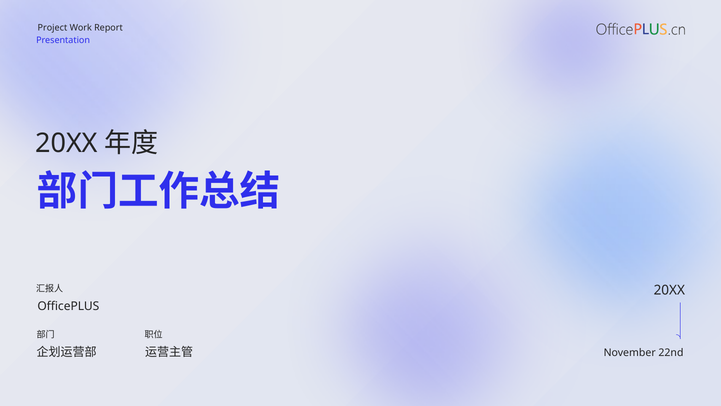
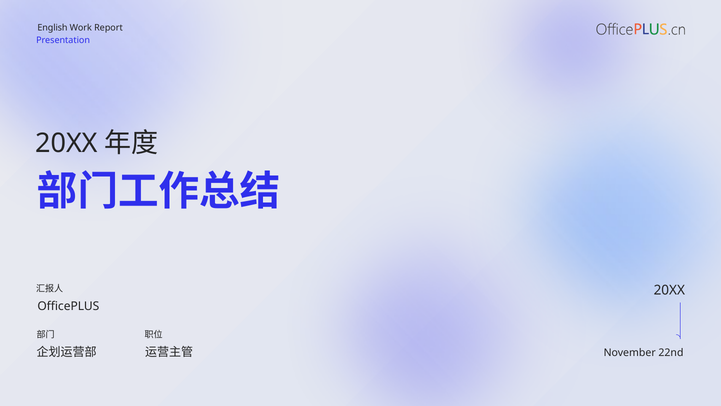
Project: Project -> English
